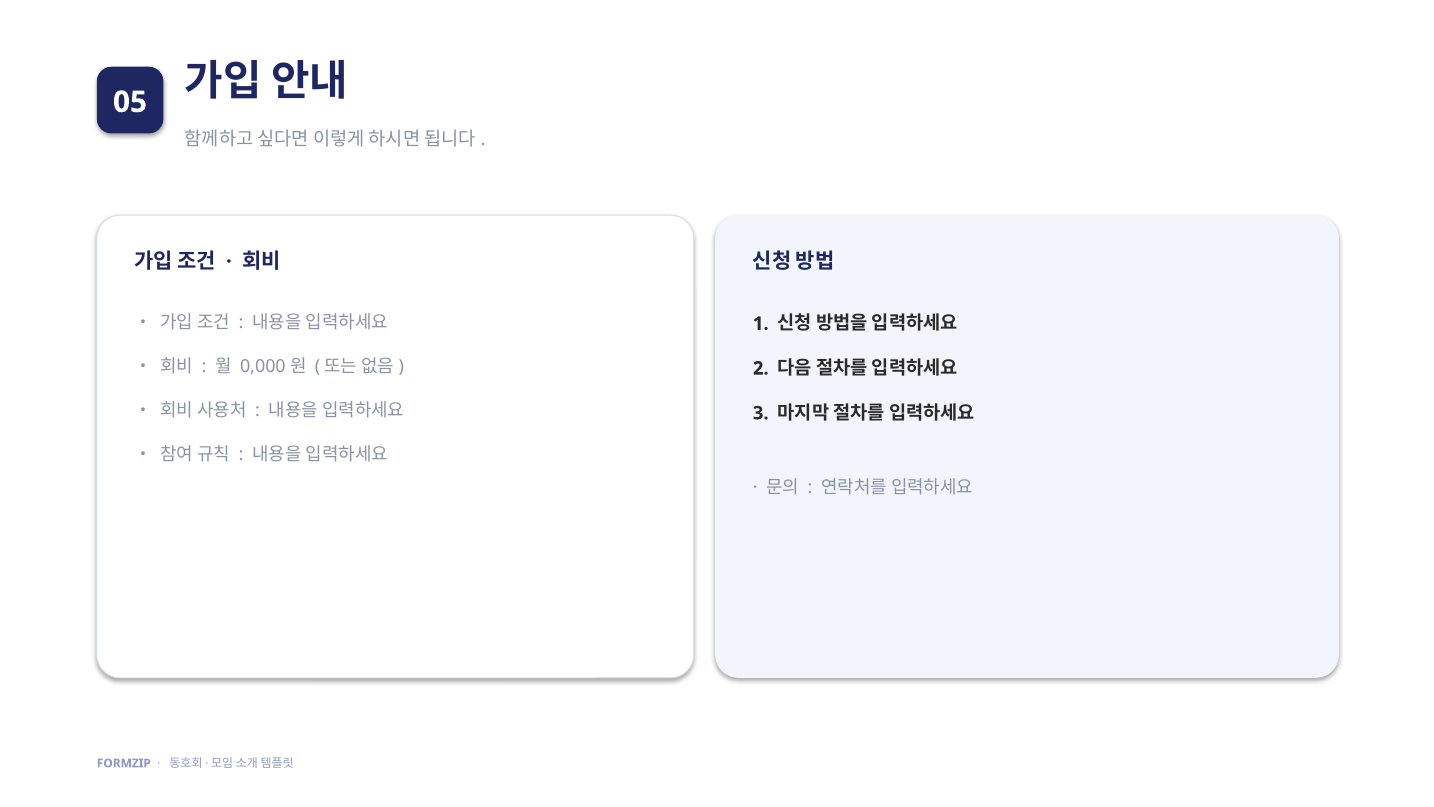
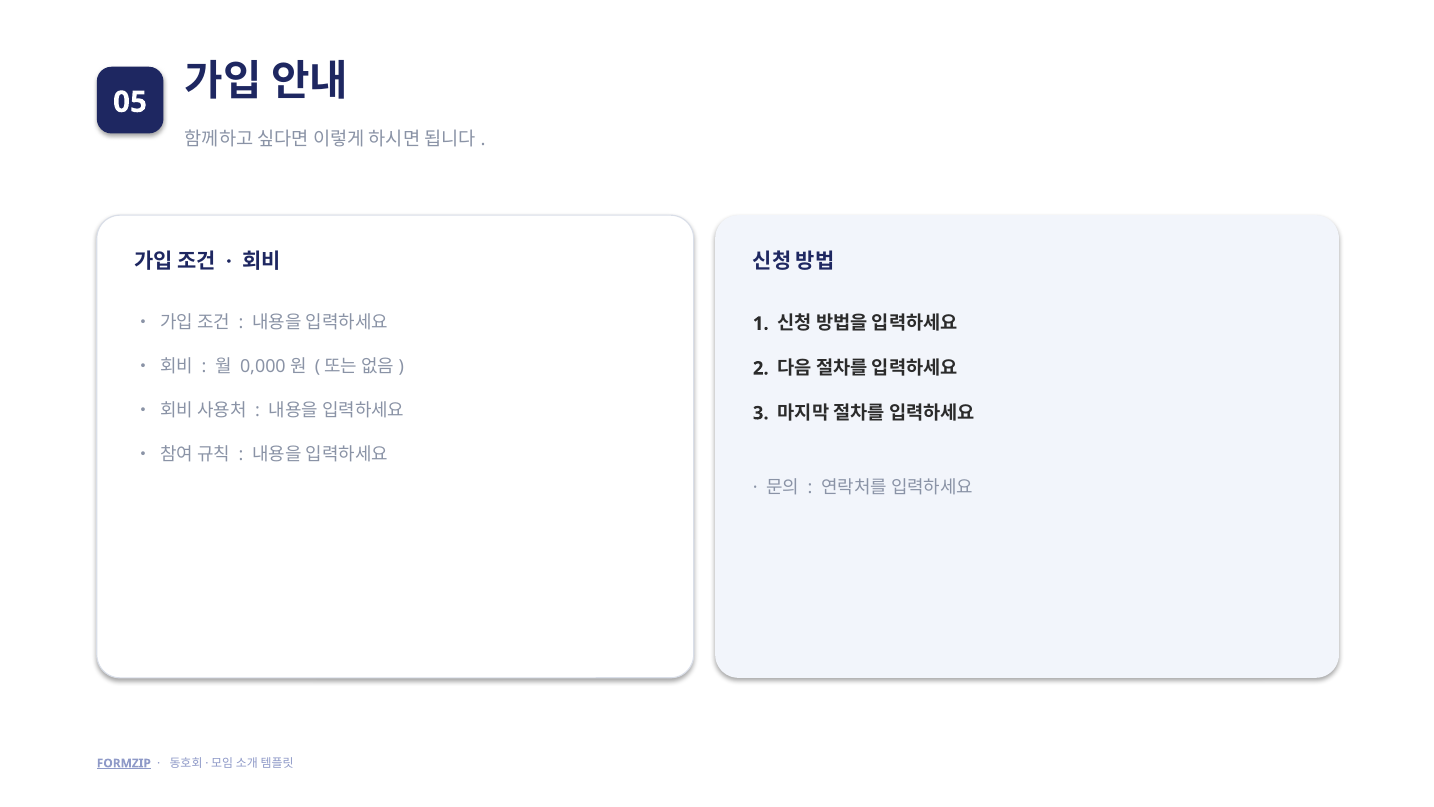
FORMZIP underline: none -> present
